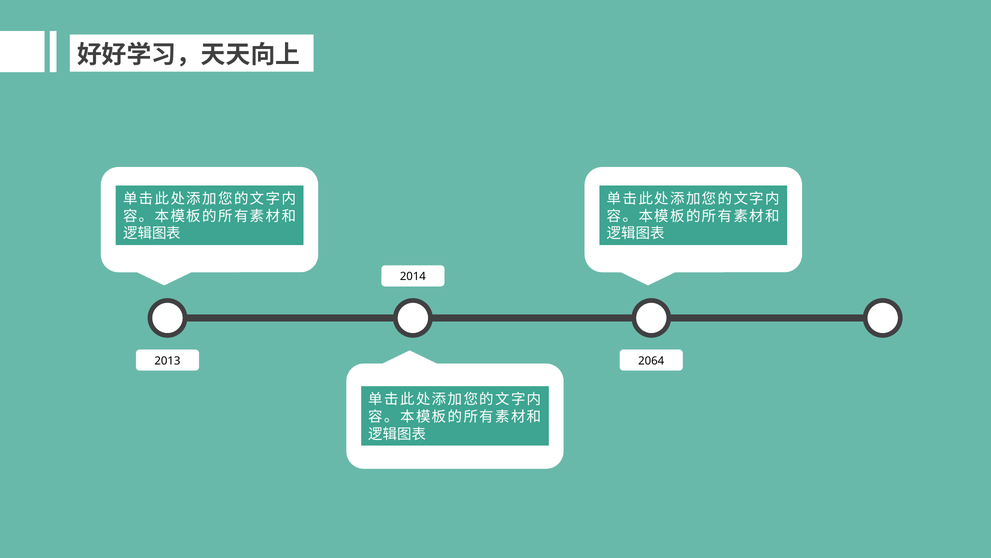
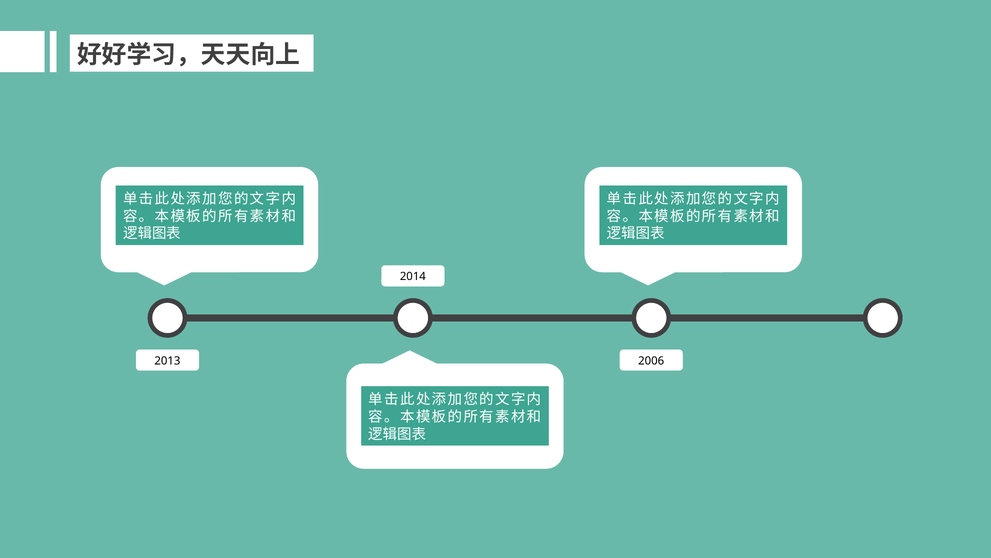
2064: 2064 -> 2006
